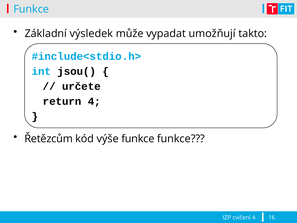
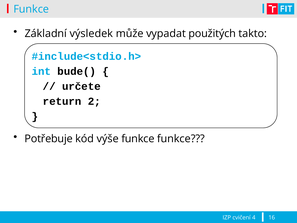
umožňují: umožňují -> použitých
jsou(: jsou( -> bude(
return 4: 4 -> 2
Řetězcům: Řetězcům -> Potřebuje
